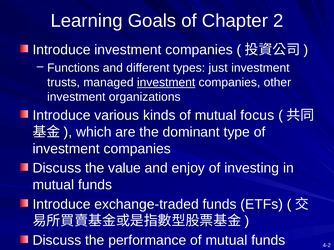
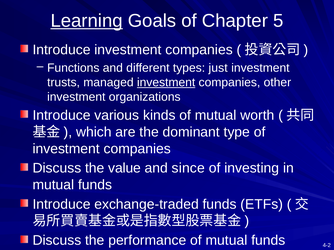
Learning underline: none -> present
2: 2 -> 5
focus: focus -> worth
enjoy: enjoy -> since
